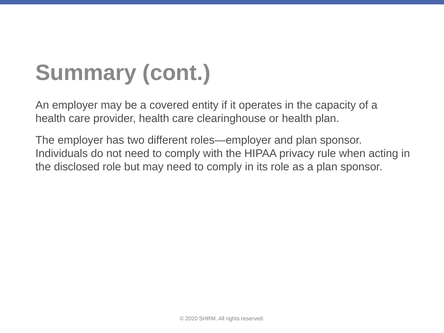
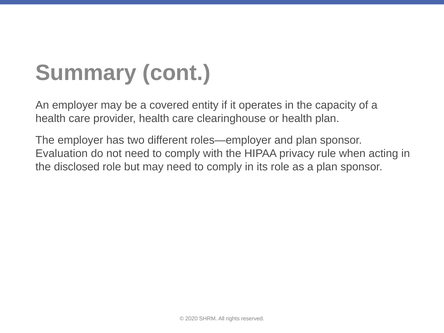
Individuals: Individuals -> Evaluation
